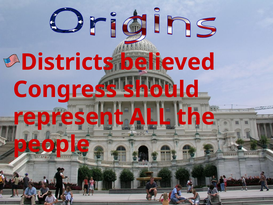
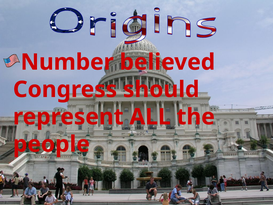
Districts: Districts -> Number
